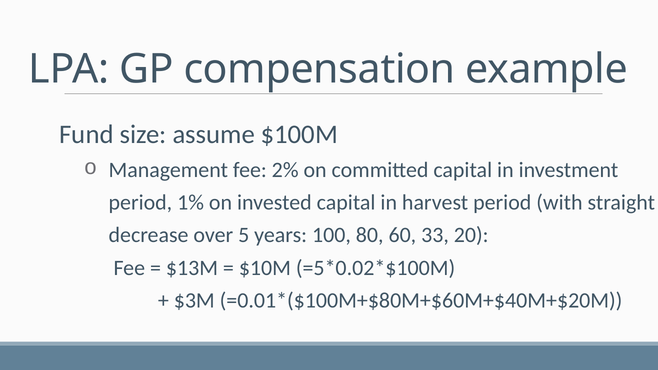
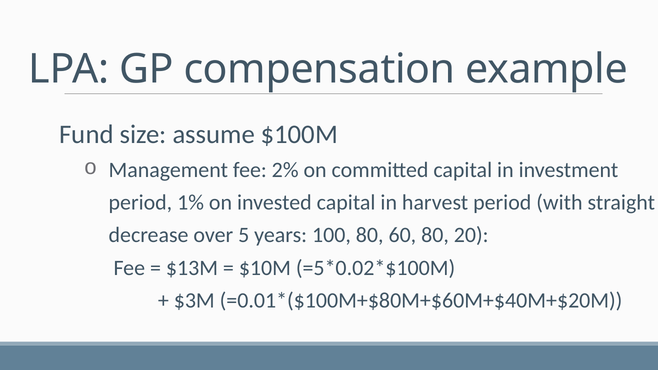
60 33: 33 -> 80
